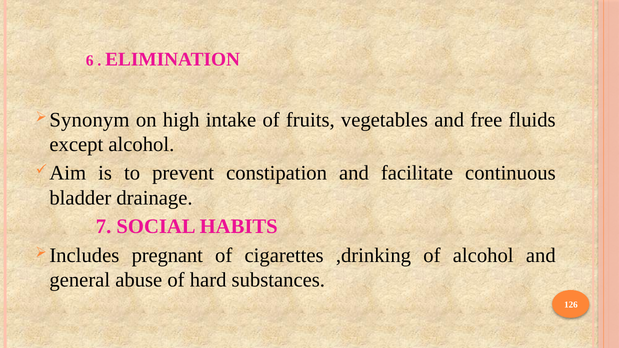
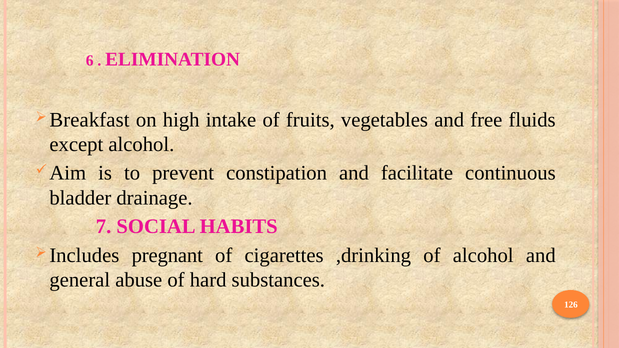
Synonym: Synonym -> Breakfast
